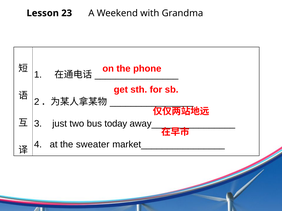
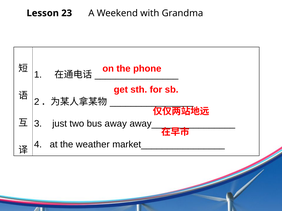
today: today -> away
sweater: sweater -> weather
